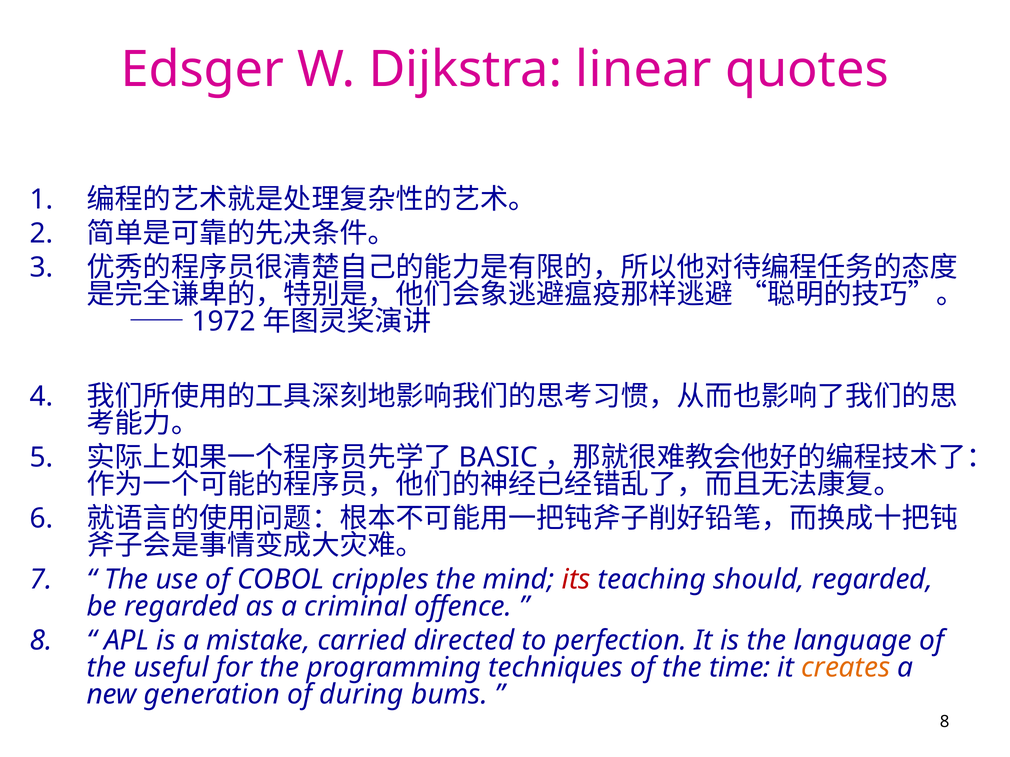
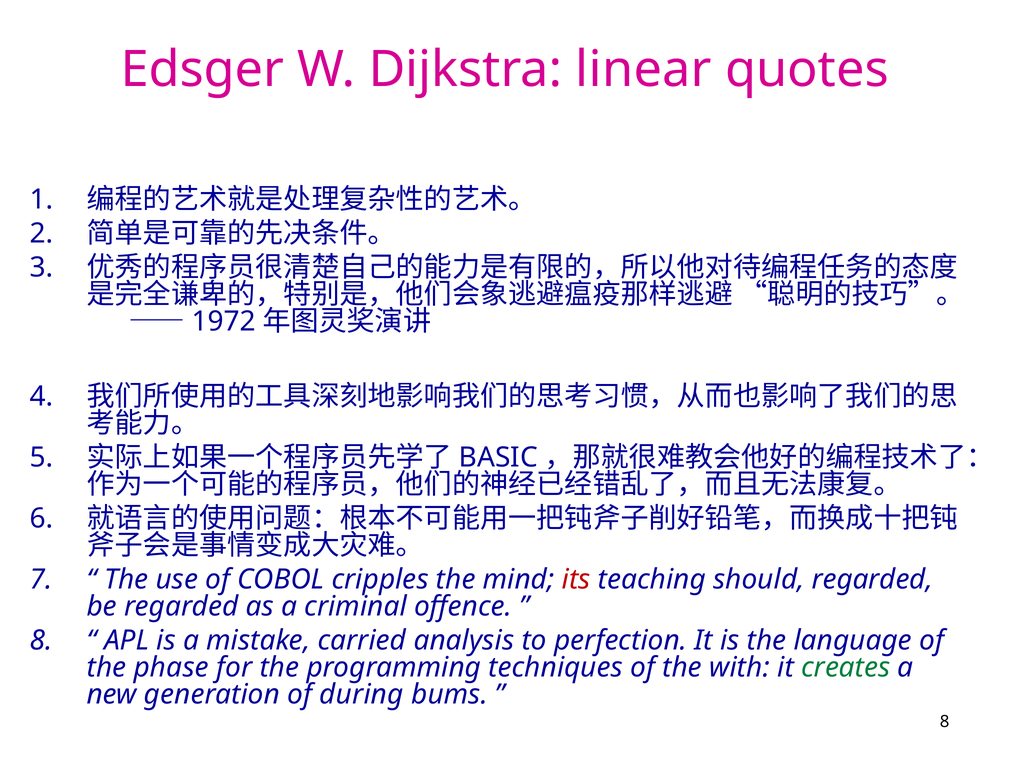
directed: directed -> analysis
useful: useful -> phase
time: time -> with
creates colour: orange -> green
